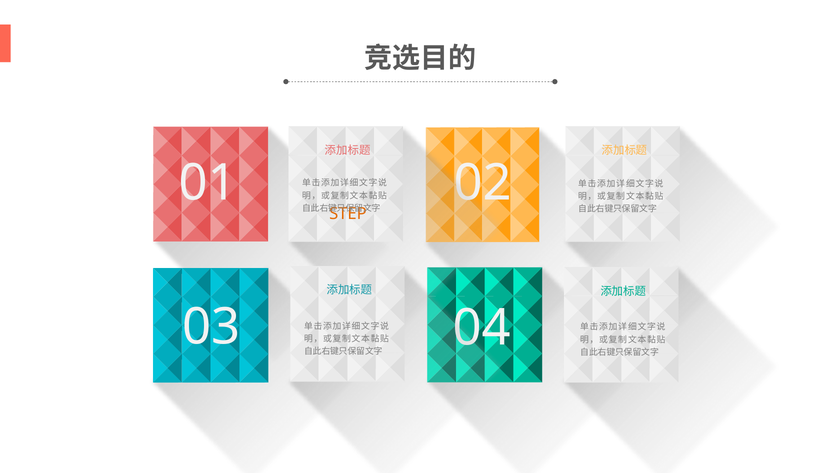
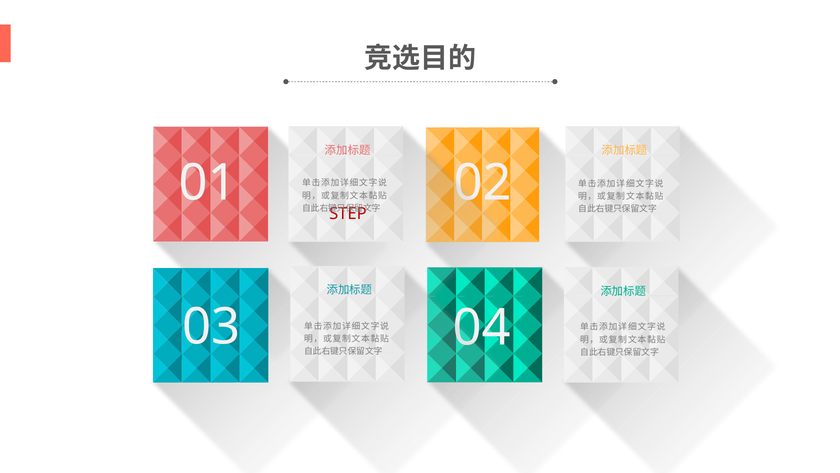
STEP colour: orange -> red
